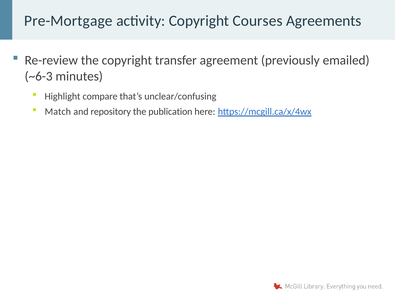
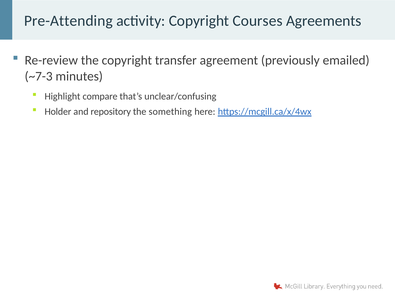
Pre-Mortgage: Pre-Mortgage -> Pre-Attending
~6-3: ~6-3 -> ~7-3
Match: Match -> Holder
publication: publication -> something
